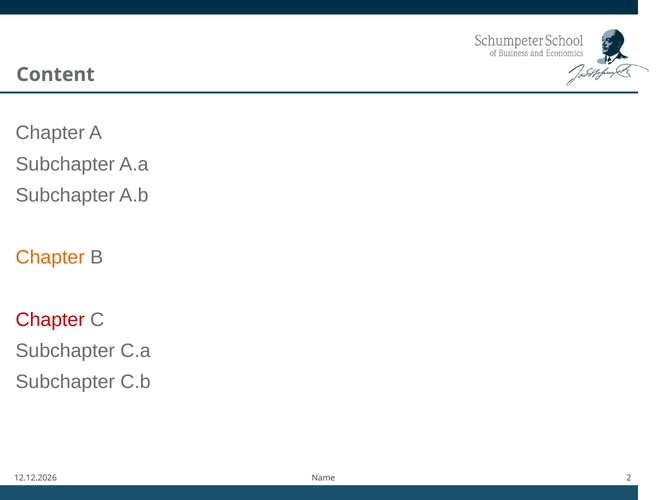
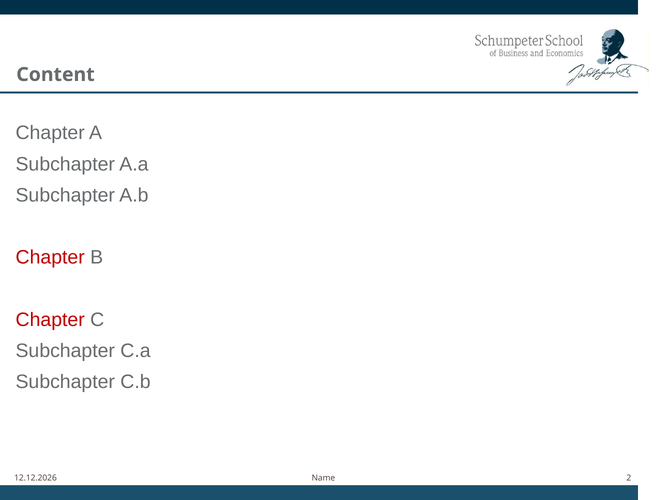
Chapter at (50, 258) colour: orange -> red
